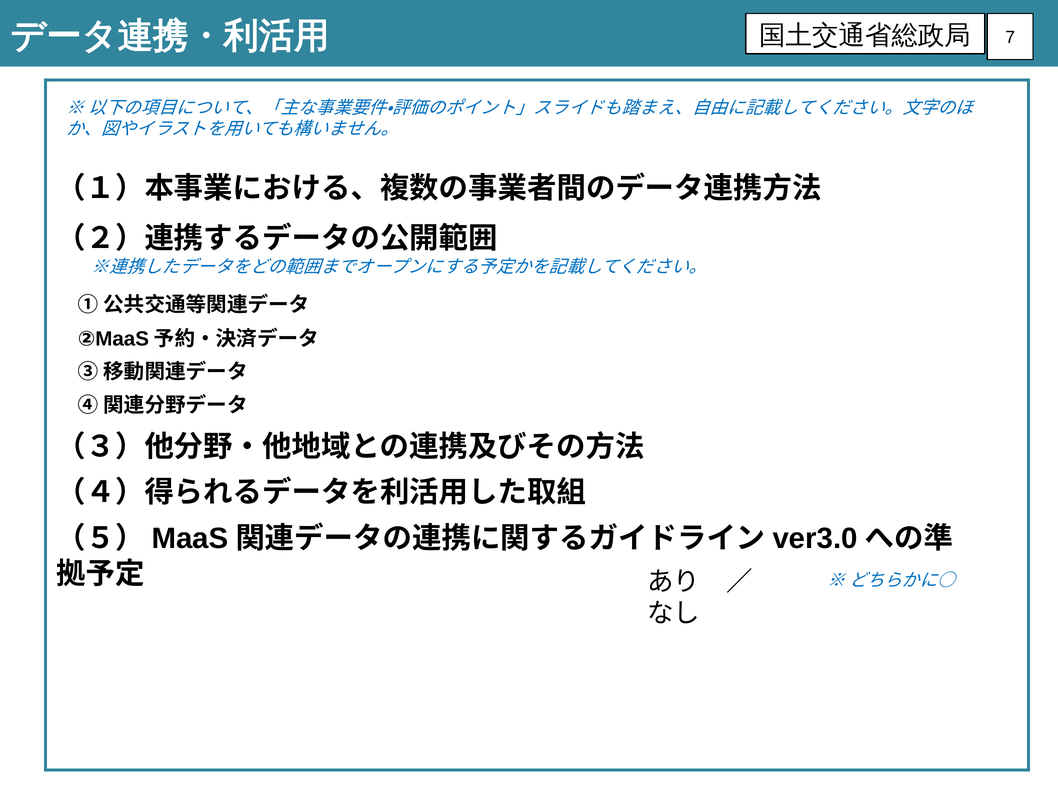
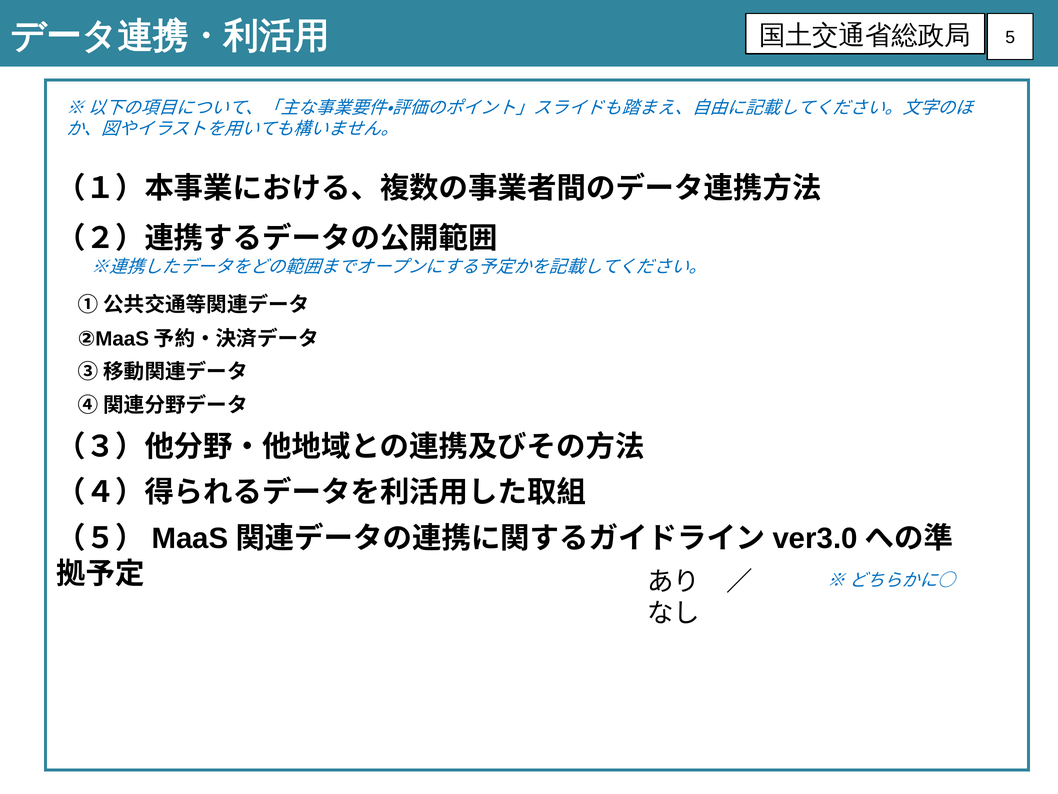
7: 7 -> 5
